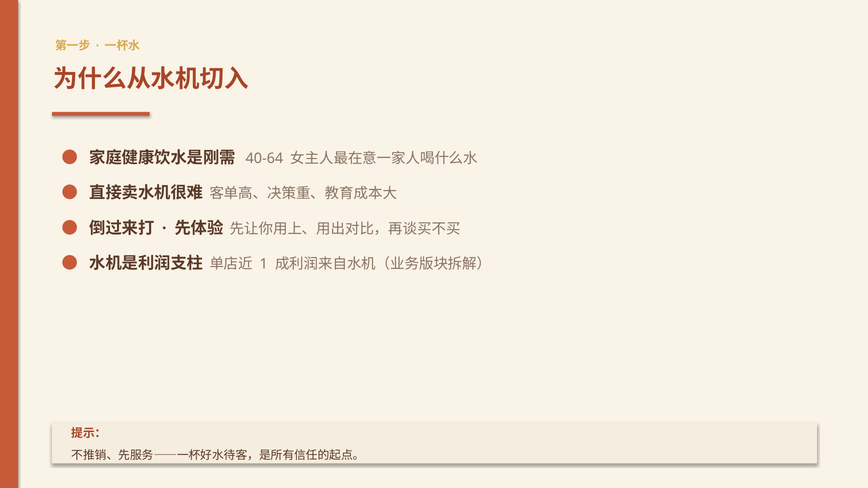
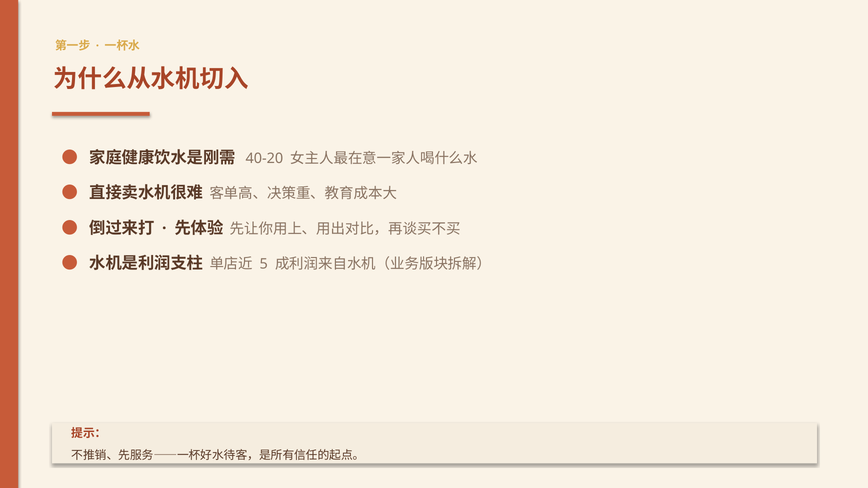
40-64: 40-64 -> 40-20
1: 1 -> 5
